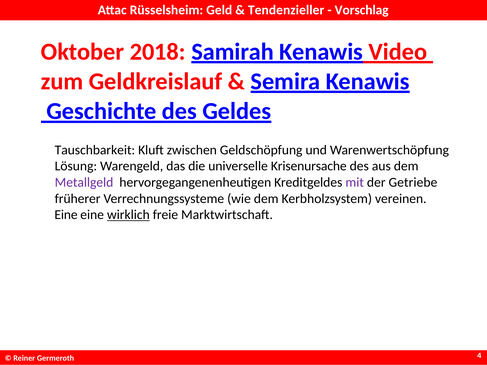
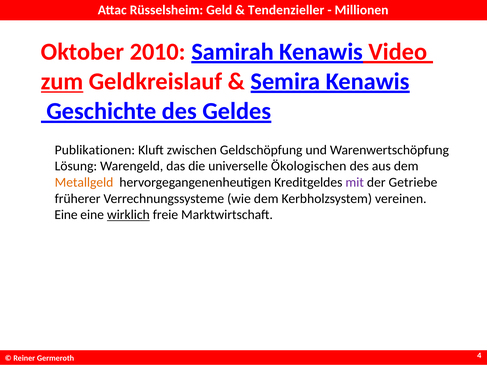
Vorschlag: Vorschlag -> Millionen
2018: 2018 -> 2010
zum underline: none -> present
Tauschbarkeit: Tauschbarkeit -> Publikationen
Krisenursache: Krisenursache -> Ökologischen
Metallgeld colour: purple -> orange
